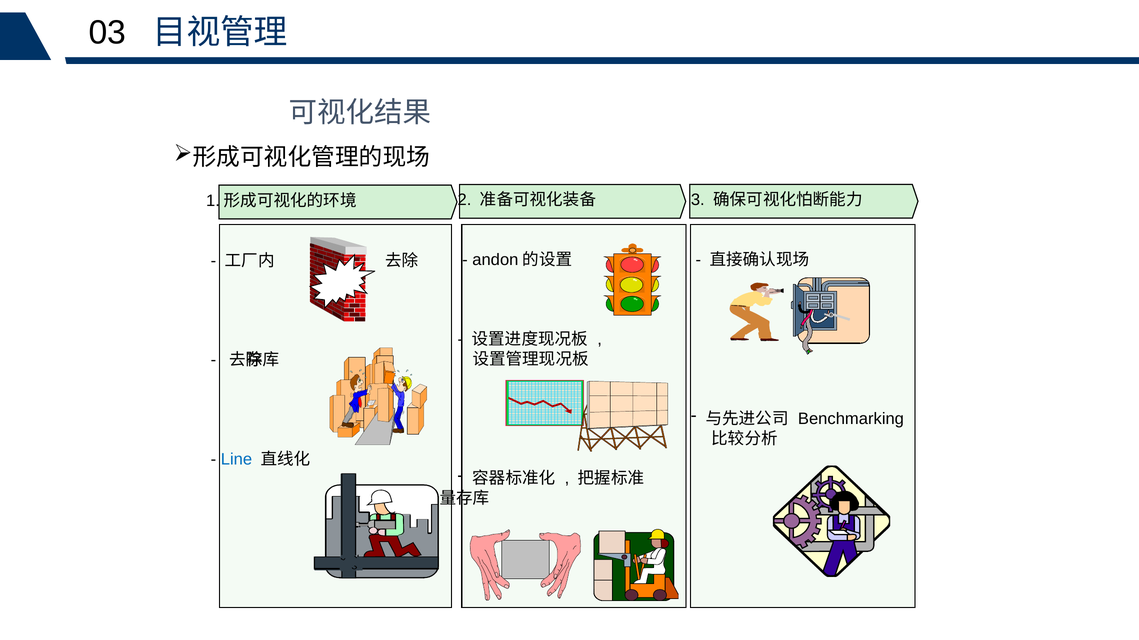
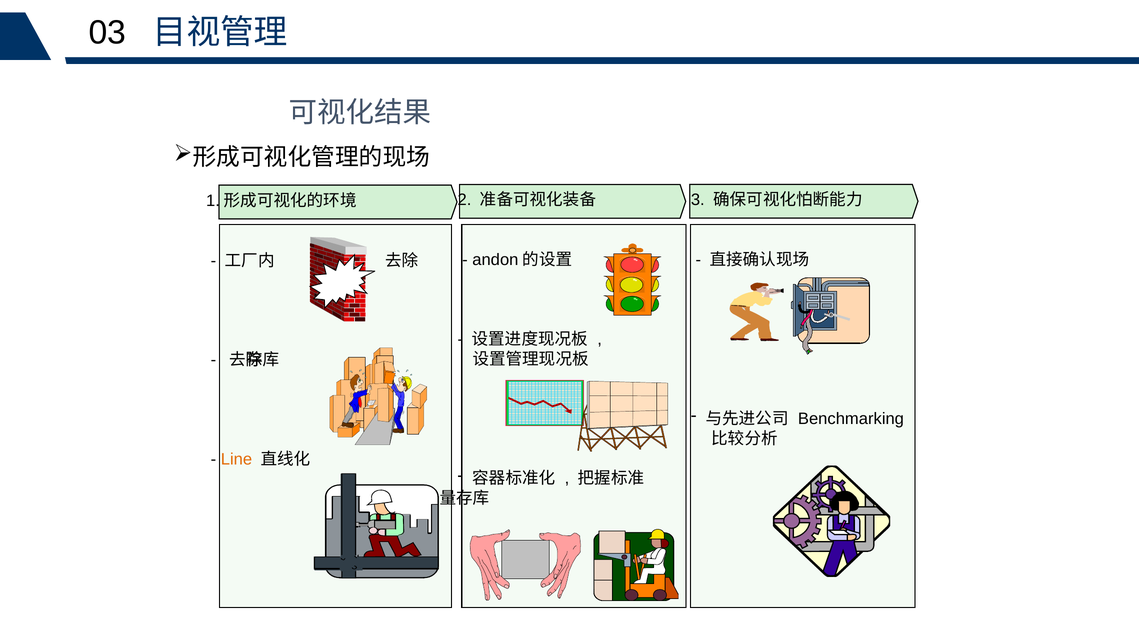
Line colour: blue -> orange
